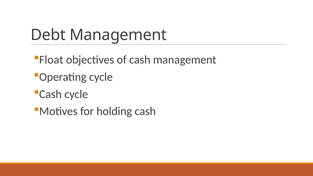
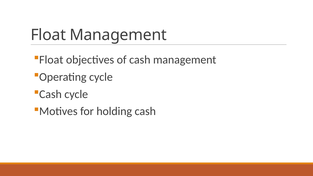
Debt at (48, 35): Debt -> Float
